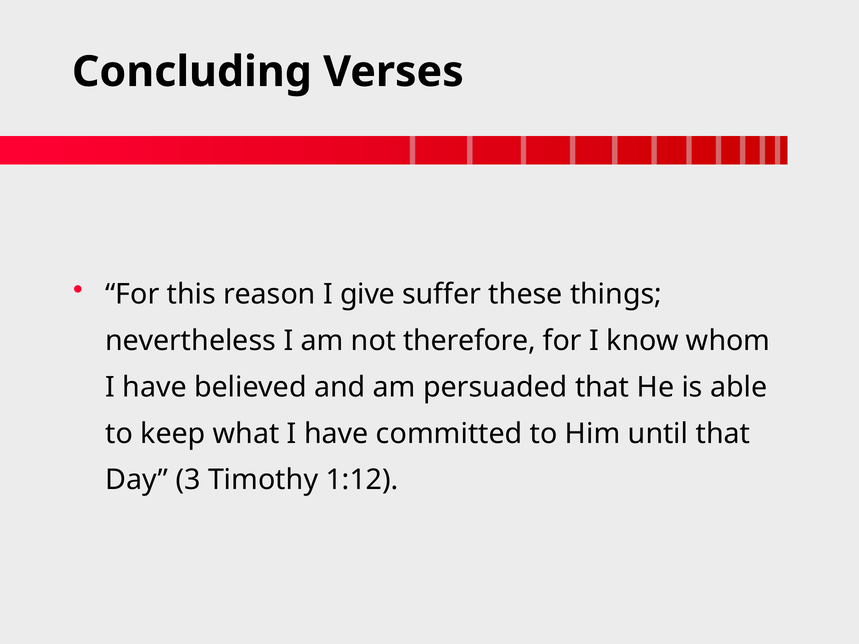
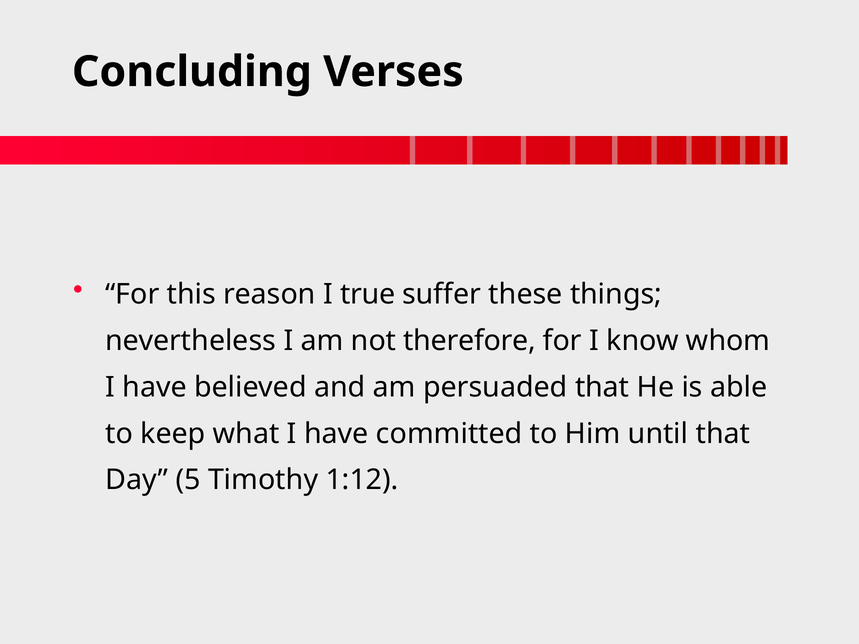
give: give -> true
3: 3 -> 5
